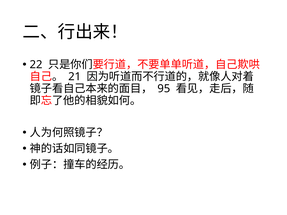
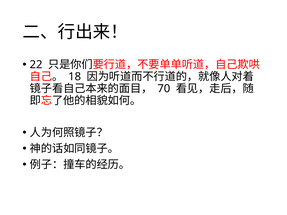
21: 21 -> 18
95: 95 -> 70
